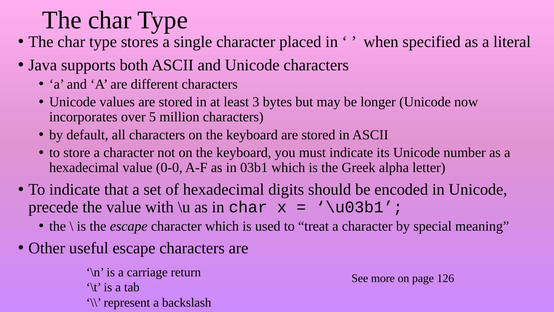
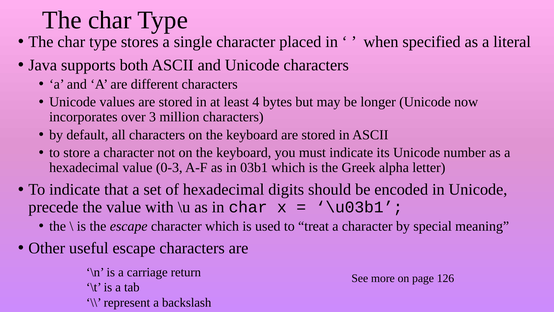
3: 3 -> 4
5: 5 -> 3
0-0: 0-0 -> 0-3
